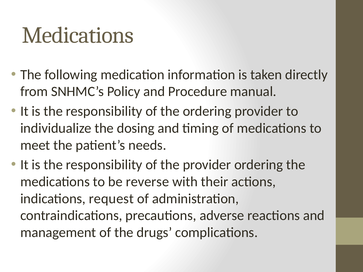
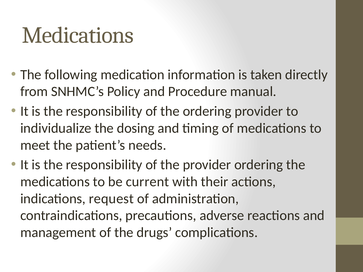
reverse: reverse -> current
